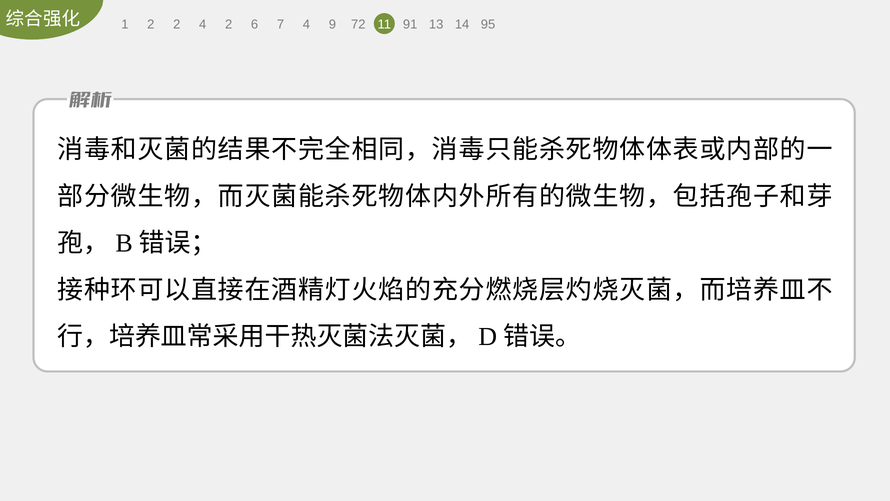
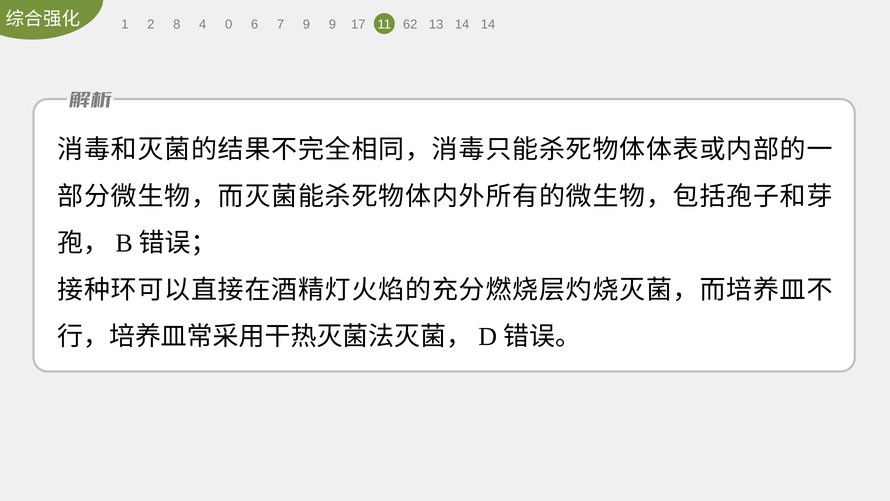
2 2: 2 -> 8
4 2: 2 -> 0
7 4: 4 -> 9
72: 72 -> 17
91: 91 -> 62
14 95: 95 -> 14
